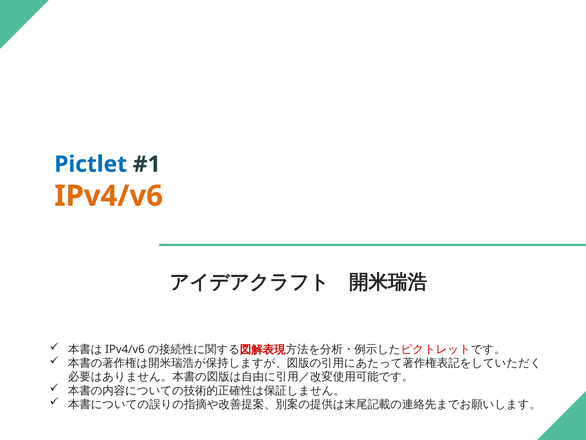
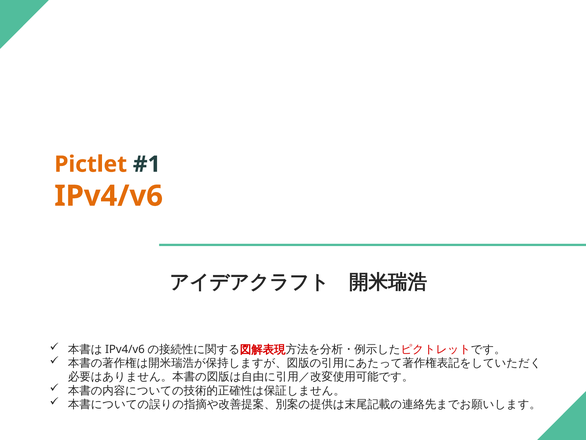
Pictlet colour: blue -> orange
